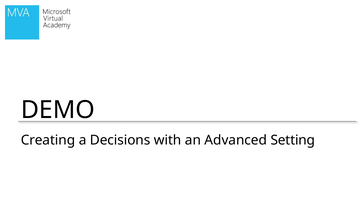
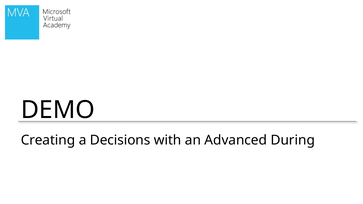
Setting: Setting -> During
